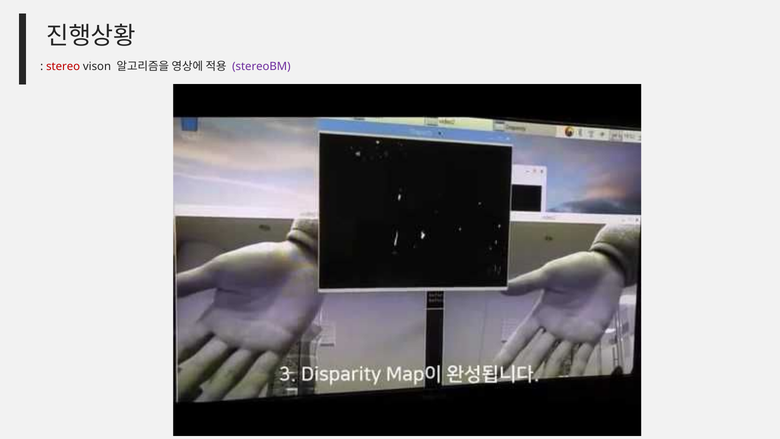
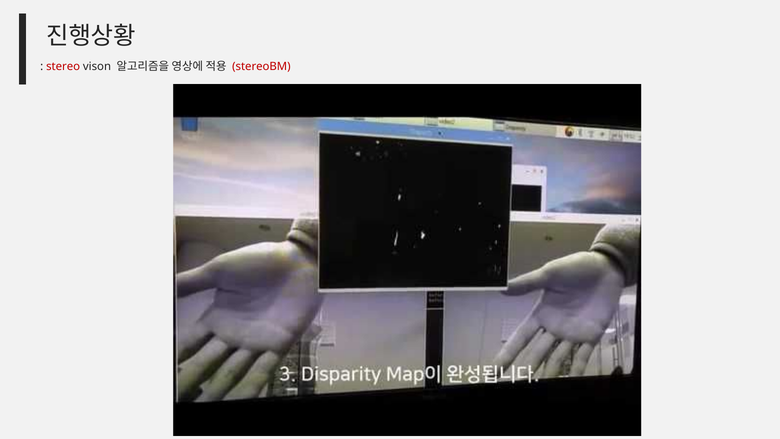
stereoBM colour: purple -> red
